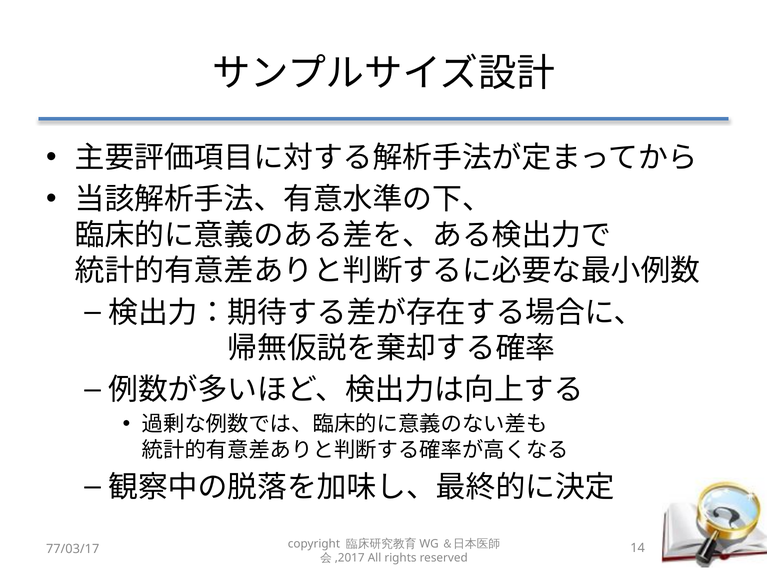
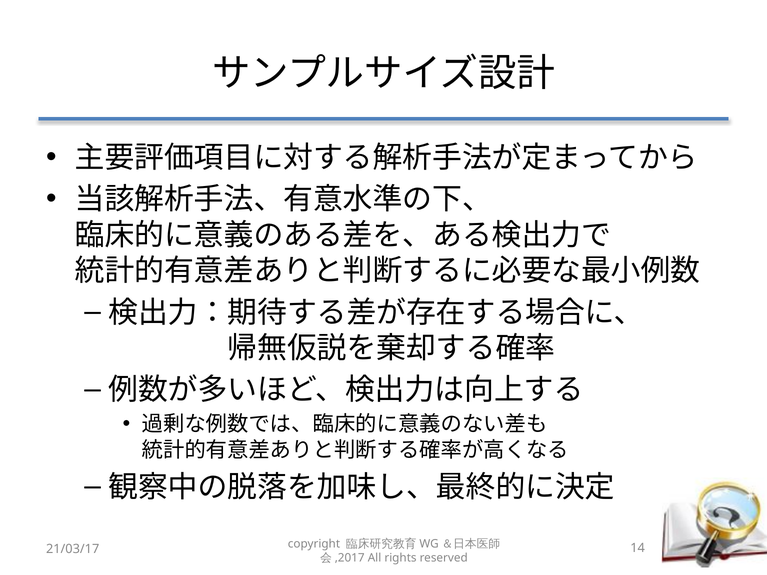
77/03/17: 77/03/17 -> 21/03/17
